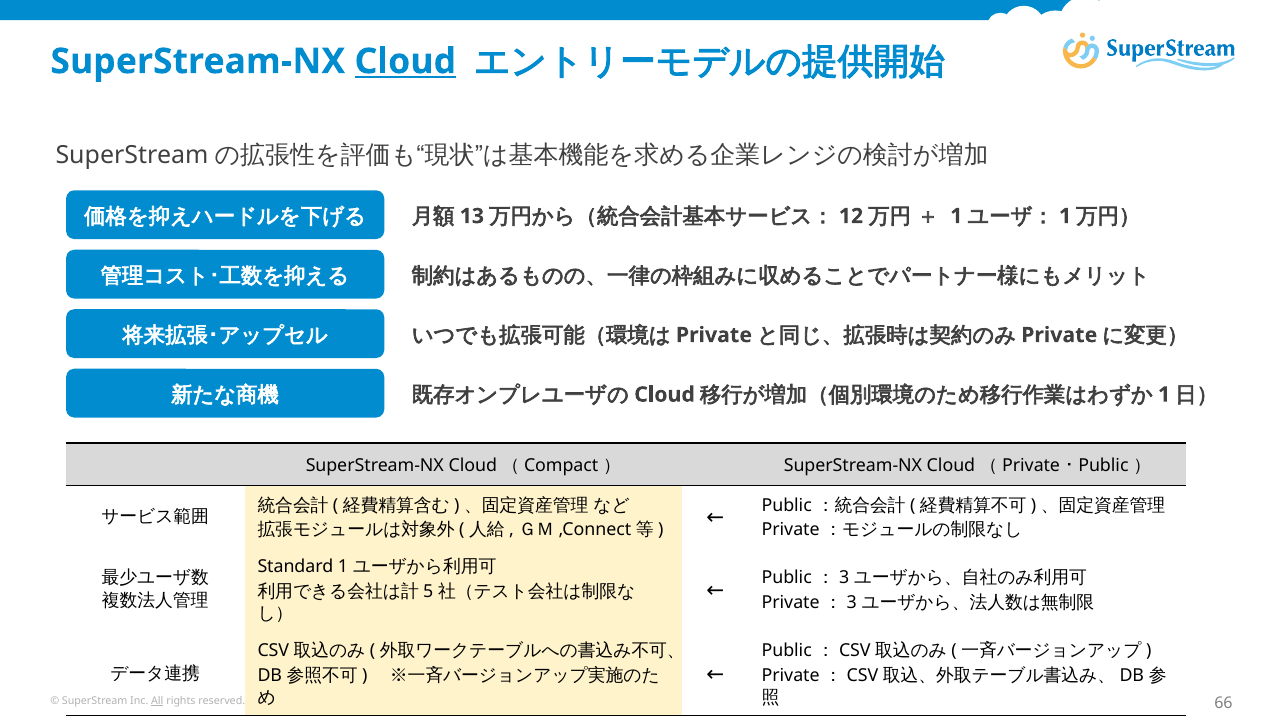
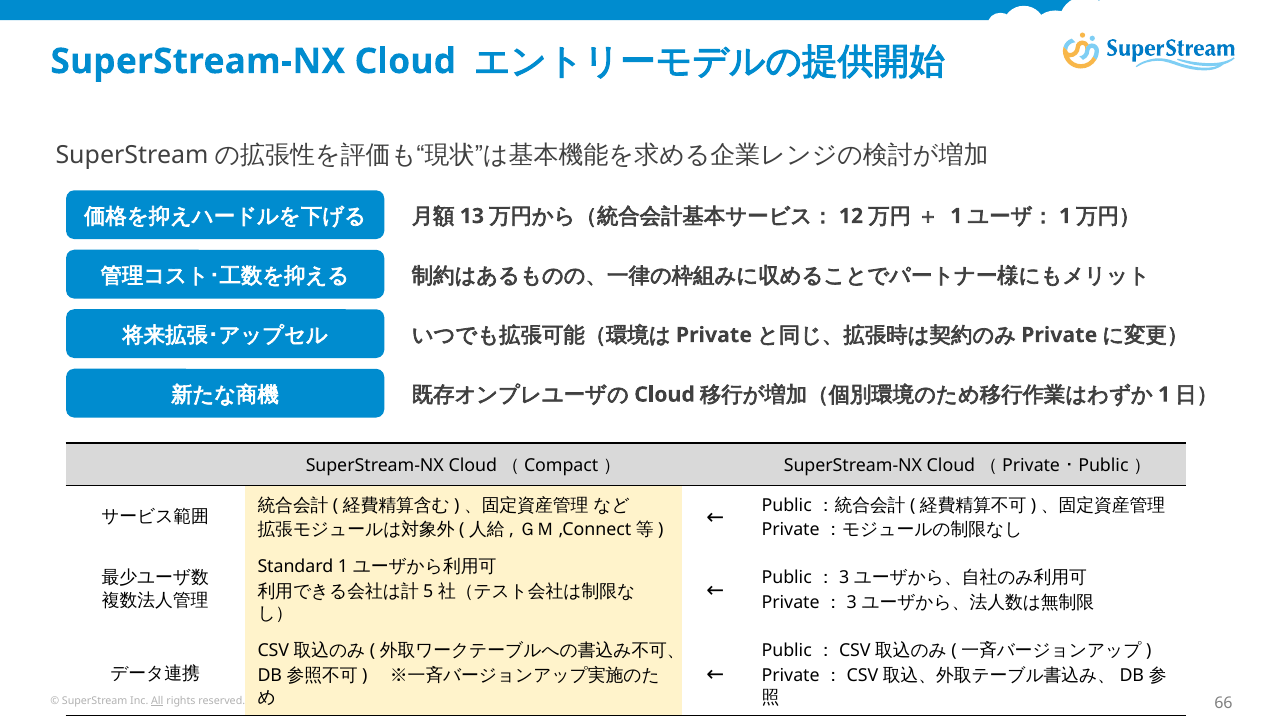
Cloud at (405, 61) underline: present -> none
